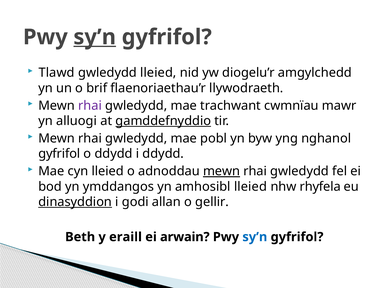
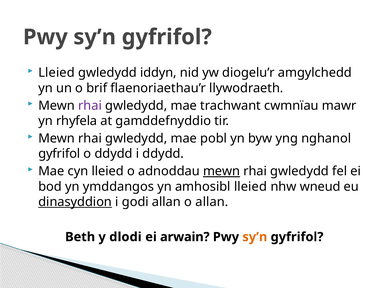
sy’n at (95, 37) underline: present -> none
Tlawd at (57, 73): Tlawd -> Lleied
gwledydd lleied: lleied -> iddyn
alluogi: alluogi -> rhyfela
gamddefnyddio underline: present -> none
rhyfela: rhyfela -> wneud
o gellir: gellir -> allan
eraill: eraill -> dlodi
sy’n at (255, 237) colour: blue -> orange
